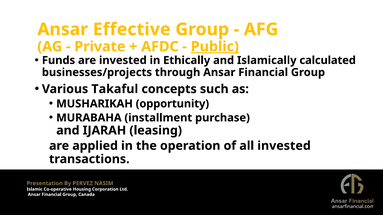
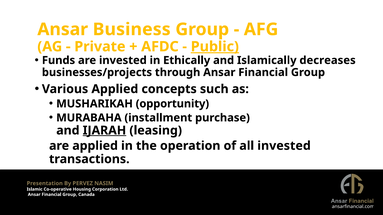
Effective: Effective -> Business
calculated: calculated -> decreases
Various Takaful: Takaful -> Applied
IJARAH underline: none -> present
